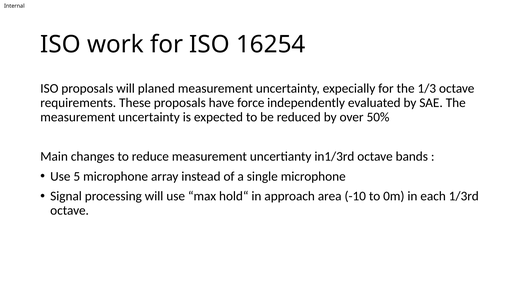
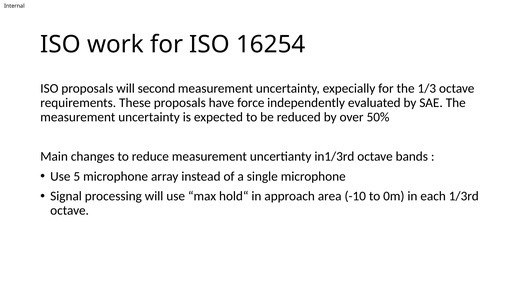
planed: planed -> second
